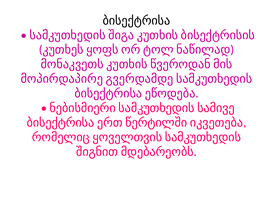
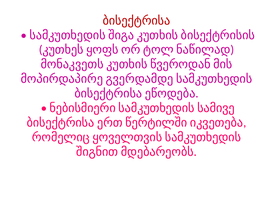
ბისექტრისა colour: black -> red
